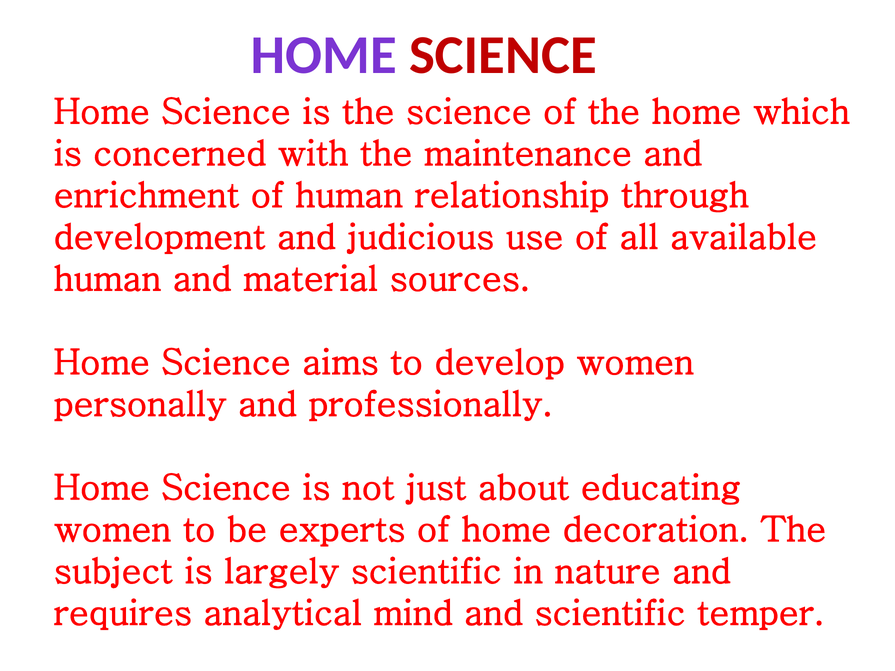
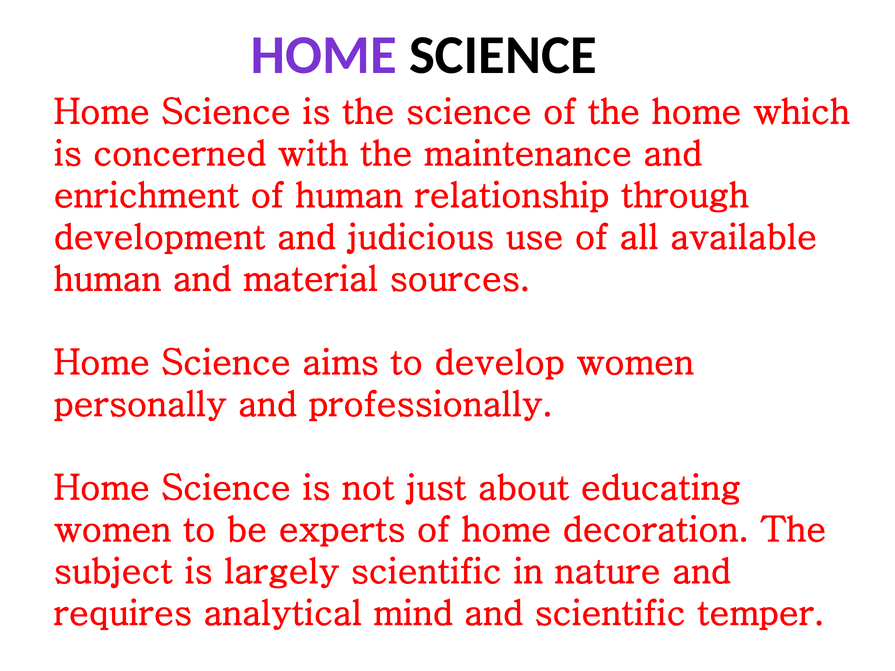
SCIENCE at (503, 55) colour: red -> black
